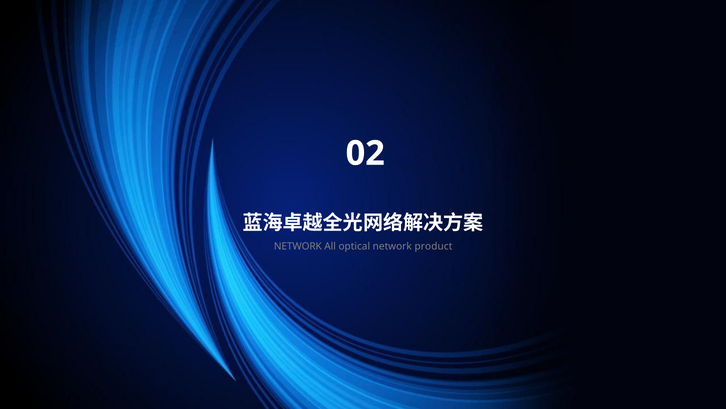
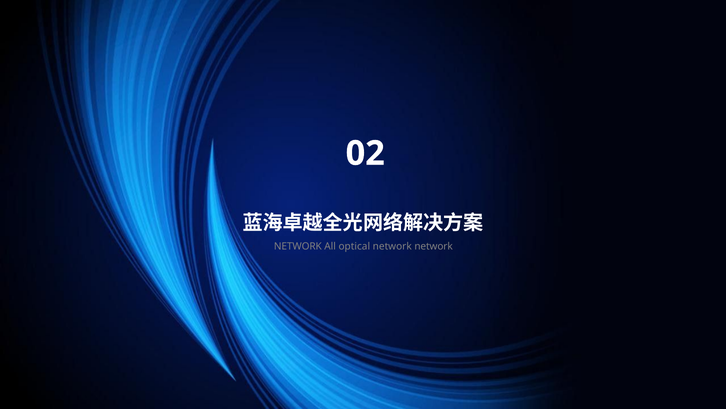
network product: product -> network
